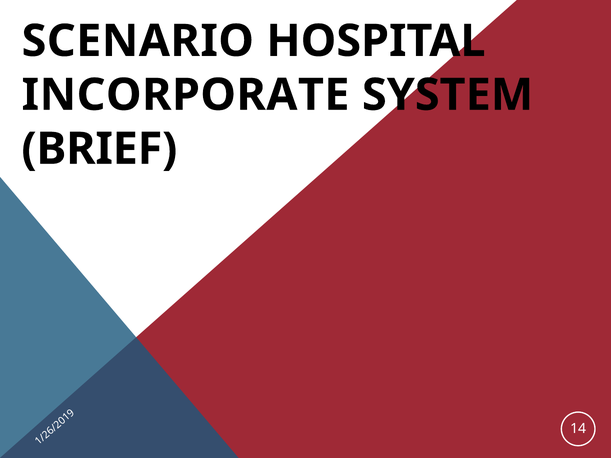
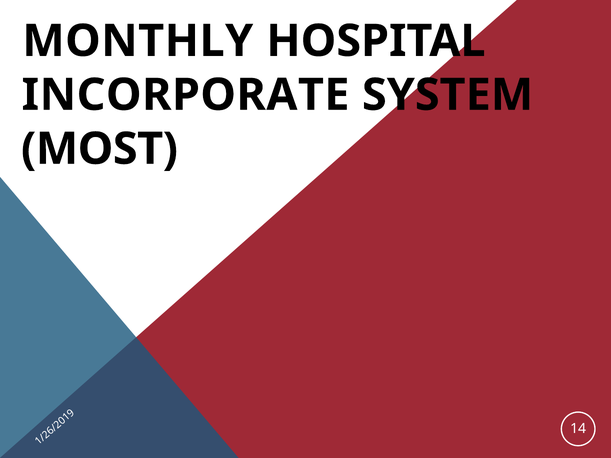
SCENARIO: SCENARIO -> MONTHLY
BRIEF: BRIEF -> MOST
